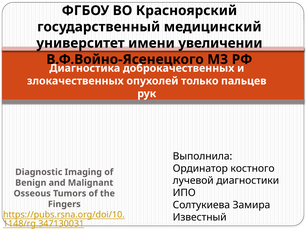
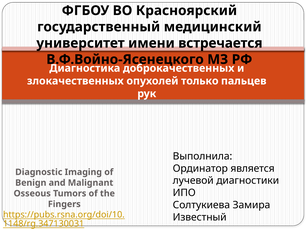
увеличении: увеличении -> встречается
костного: костного -> является
